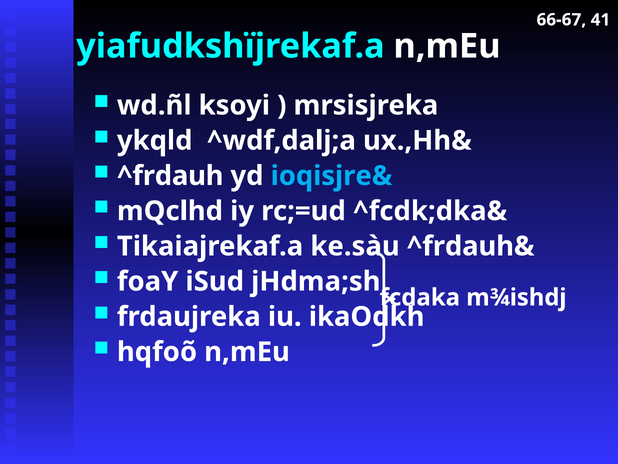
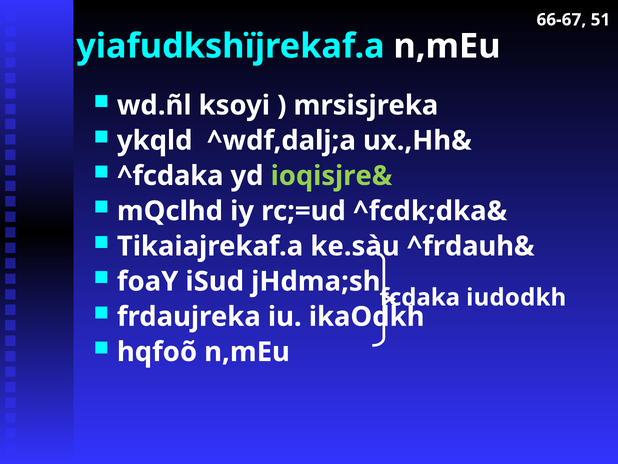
41: 41 -> 51
^frdauh: ^frdauh -> ^fcdaka
ioqisjre& colour: light blue -> light green
m¾ishdj: m¾ishdj -> iudodkh
